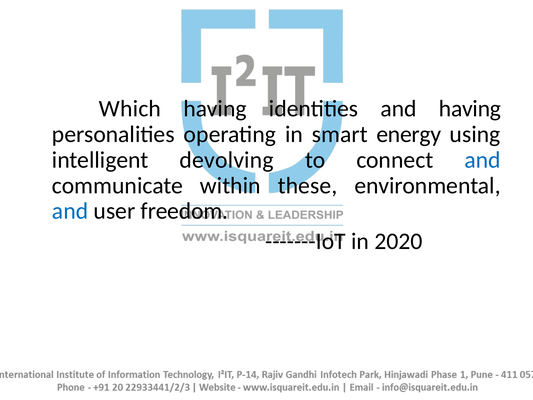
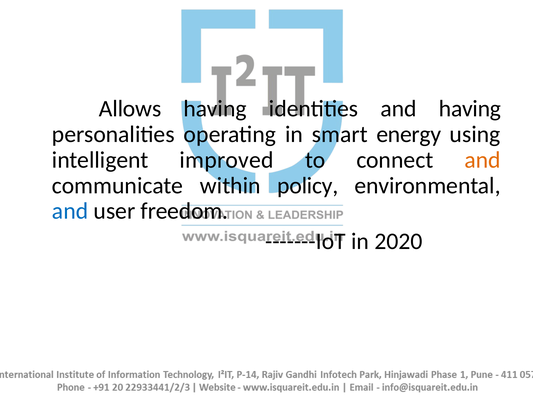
Which: Which -> Allows
devolving: devolving -> improved
and at (483, 160) colour: blue -> orange
these: these -> policy
